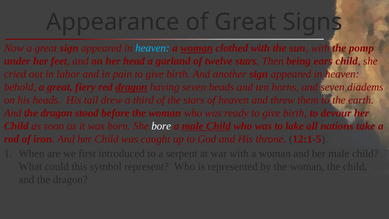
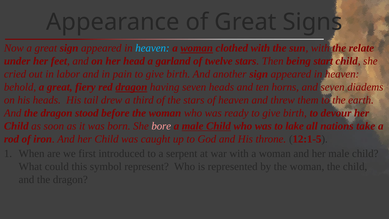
pomp: pomp -> relate
ears: ears -> start
bore colour: white -> pink
